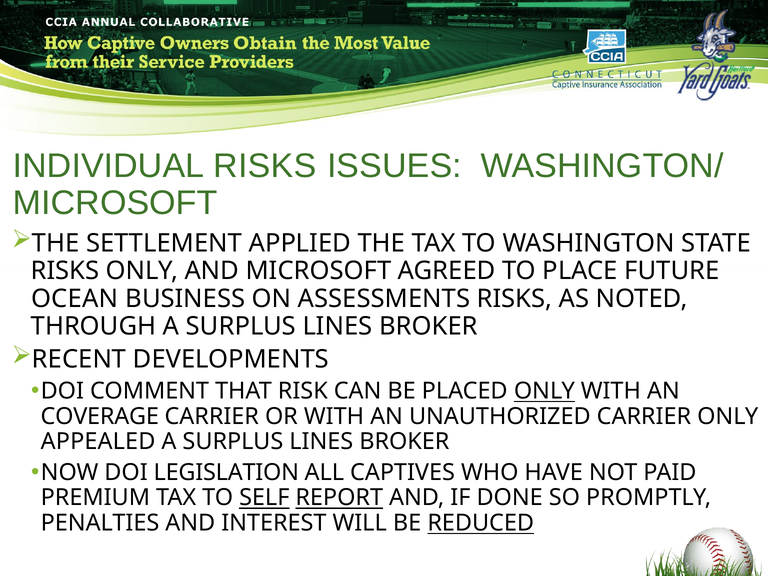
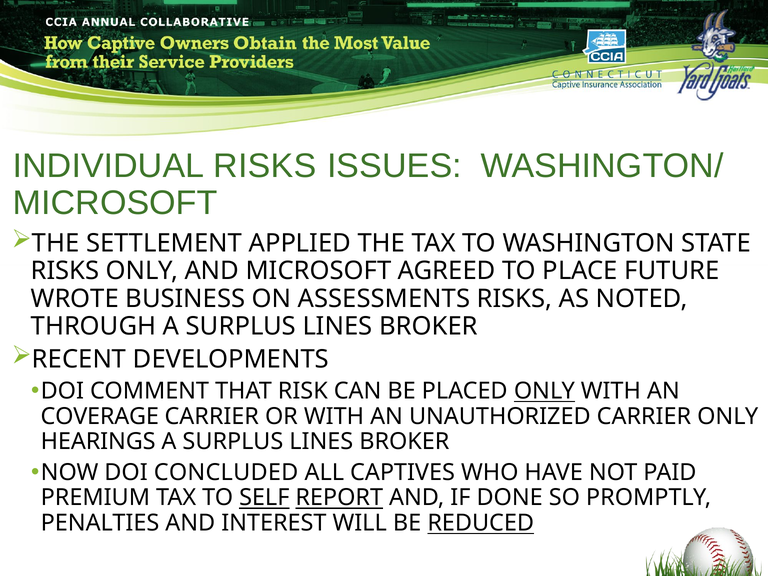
OCEAN: OCEAN -> WROTE
APPEALED: APPEALED -> HEARINGS
LEGISLATION: LEGISLATION -> CONCLUDED
